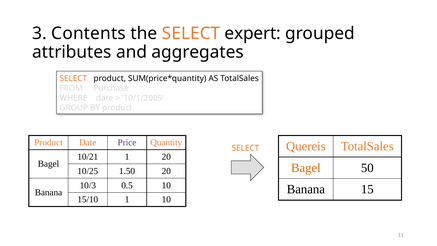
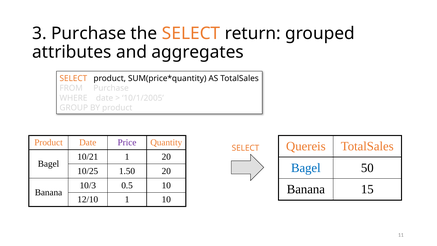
3 Contents: Contents -> Purchase
expert: expert -> return
Bagel at (306, 168) colour: orange -> blue
15/10: 15/10 -> 12/10
